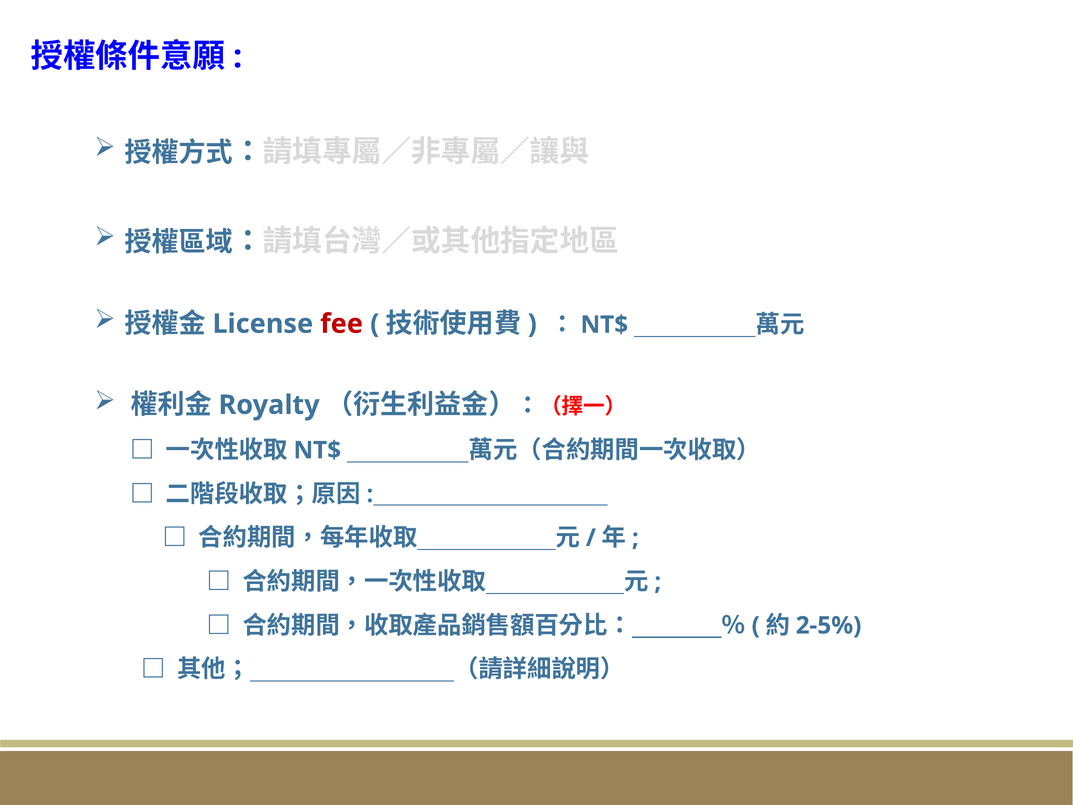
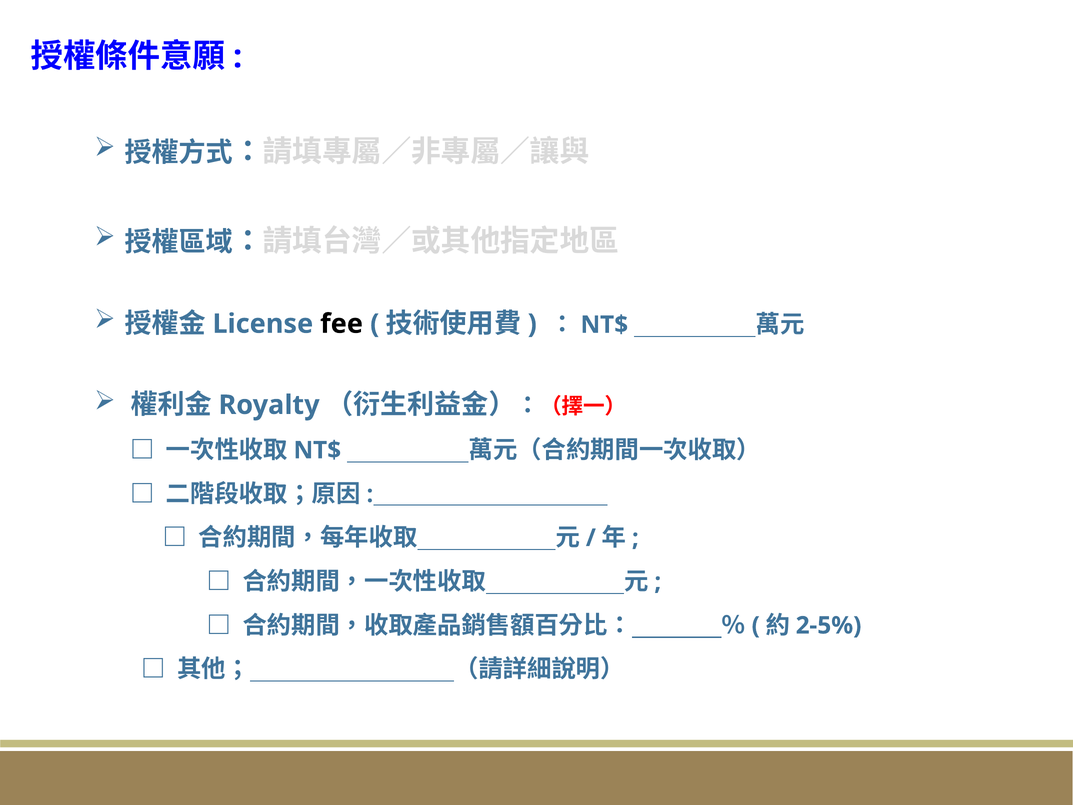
fee colour: red -> black
